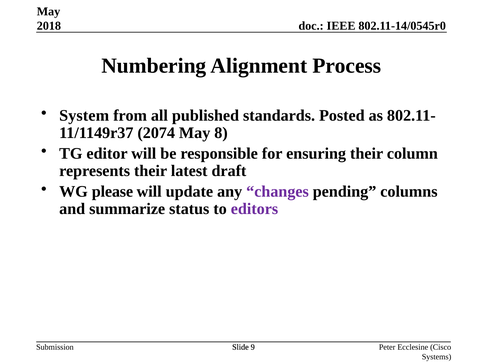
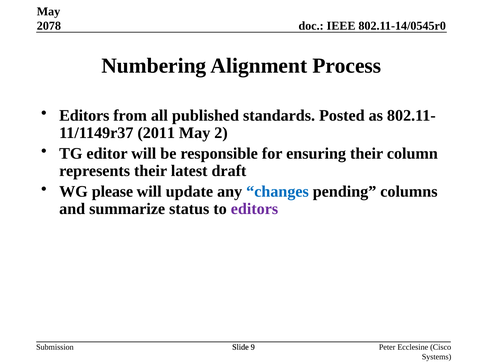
2018: 2018 -> 2078
System at (84, 116): System -> Editors
2074: 2074 -> 2011
8: 8 -> 2
changes colour: purple -> blue
